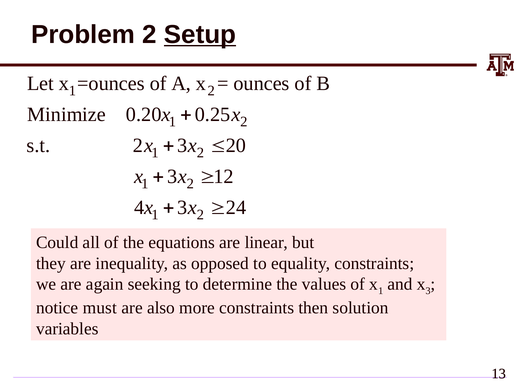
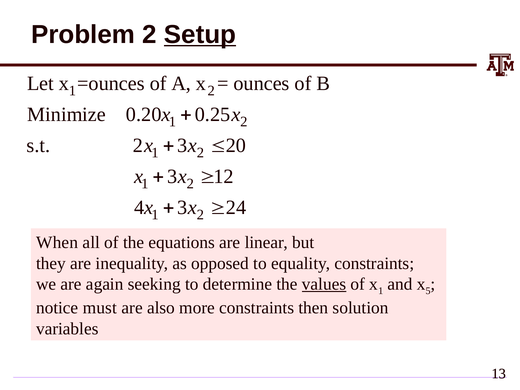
Could: Could -> When
values underline: none -> present
3 at (428, 291): 3 -> 5
